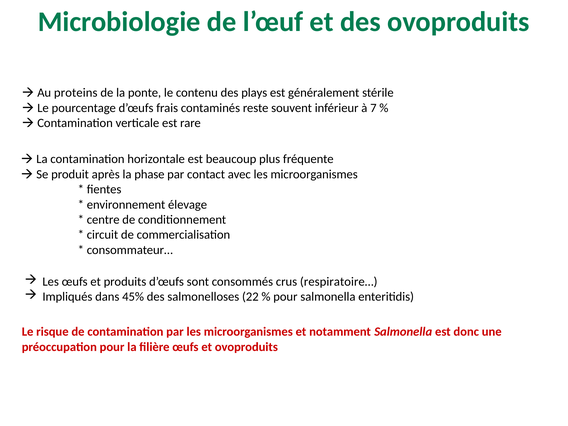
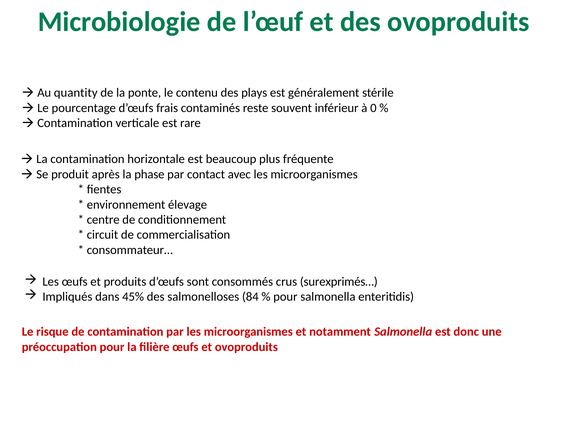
proteins: proteins -> quantity
7: 7 -> 0
respiratoire…: respiratoire… -> surexprimés…
22: 22 -> 84
